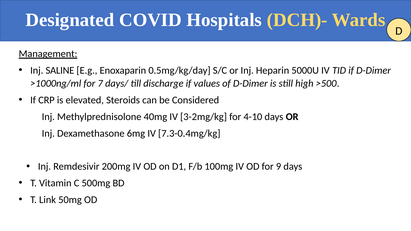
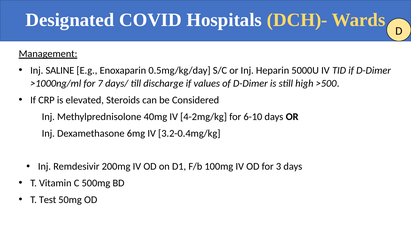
3-2mg/kg: 3-2mg/kg -> 4-2mg/kg
4-10: 4-10 -> 6-10
7.3-0.4mg/kg: 7.3-0.4mg/kg -> 3.2-0.4mg/kg
9: 9 -> 3
Link: Link -> Test
